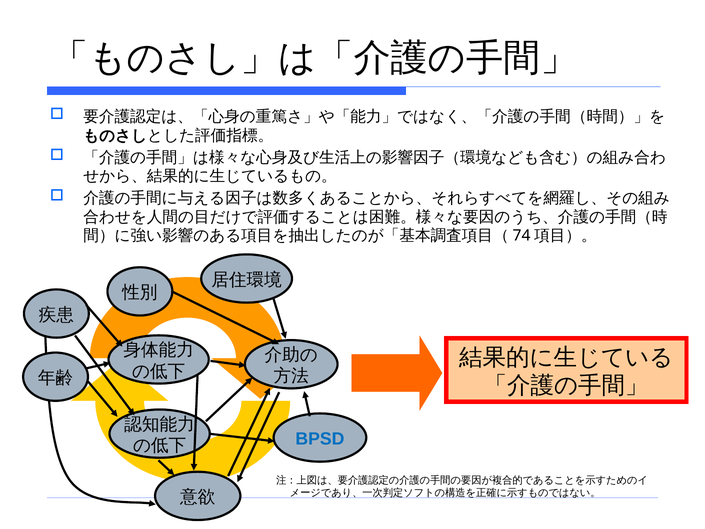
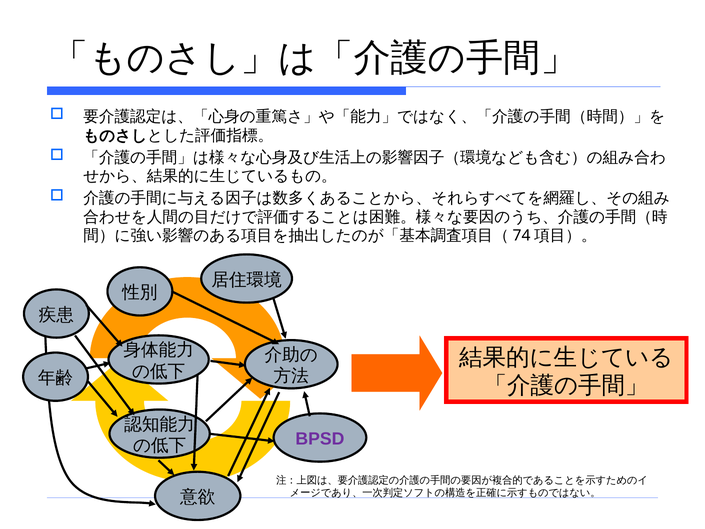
BPSD colour: blue -> purple
